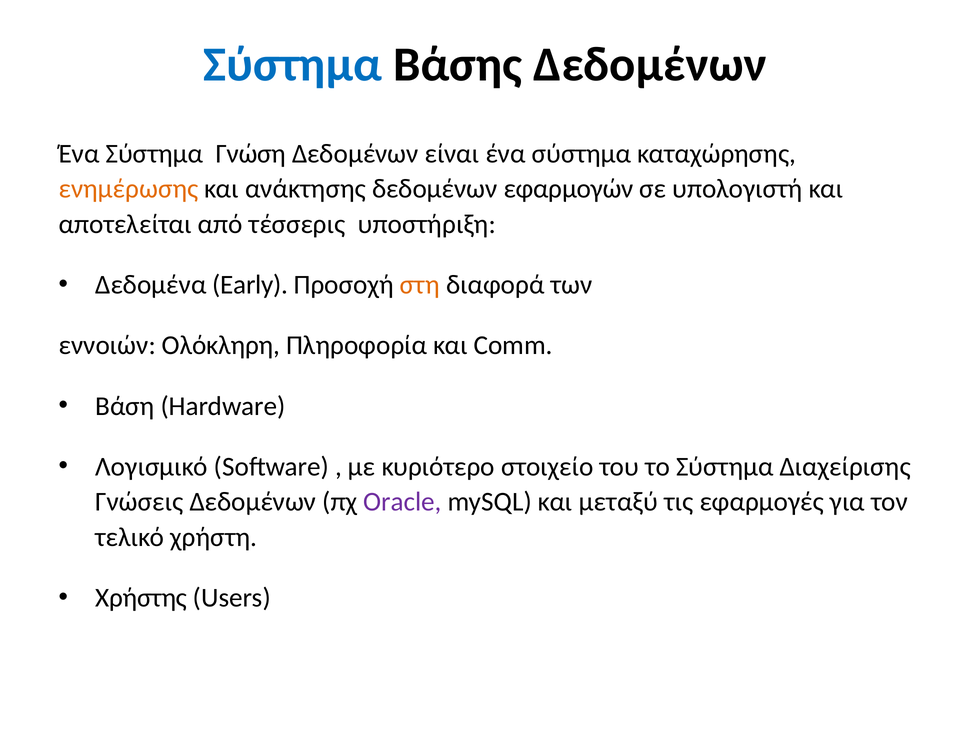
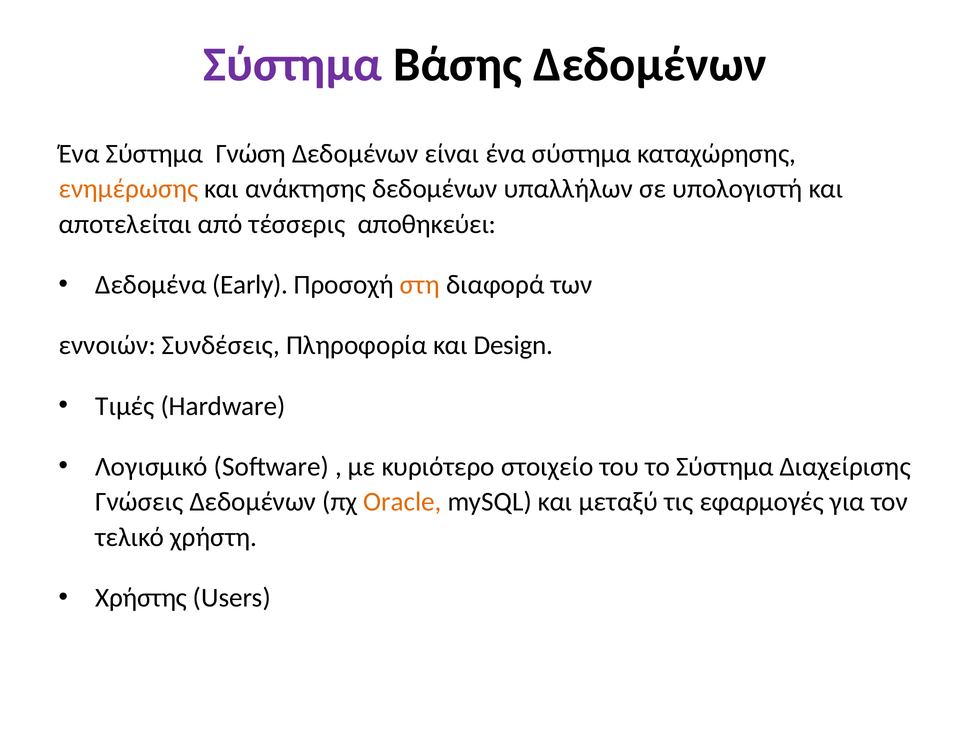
Σύστημα at (293, 65) colour: blue -> purple
εφαρμογών: εφαρμογών -> υπαλλήλων
υποστήριξη: υποστήριξη -> αποθηκεύει
Ολόκληρη: Ολόκληρη -> Συνδέσεις
Comm: Comm -> Design
Βάση: Βάση -> Τιμές
Oracle colour: purple -> orange
